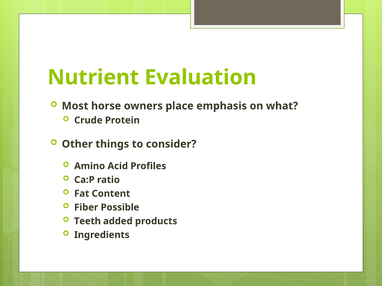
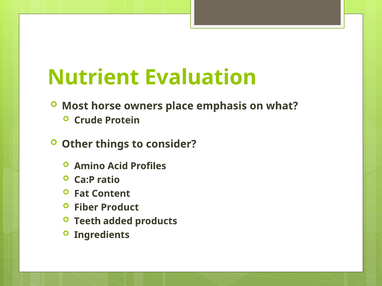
Possible: Possible -> Product
